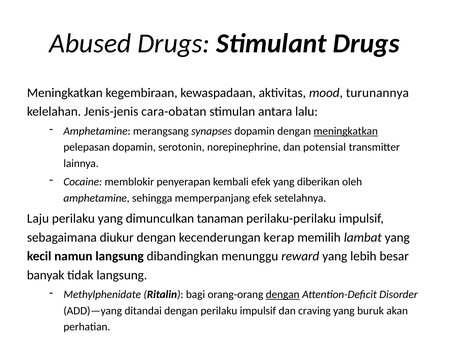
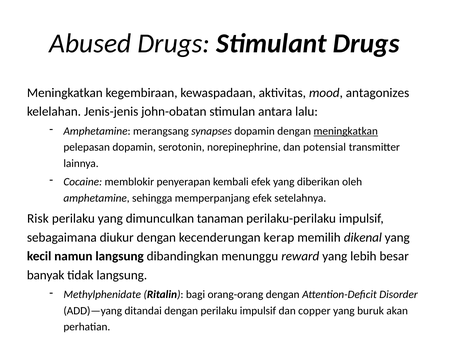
turunannya: turunannya -> antagonizes
cara-obatan: cara-obatan -> john-obatan
Laju: Laju -> Risk
lambat: lambat -> dikenal
dengan at (283, 294) underline: present -> none
craving: craving -> copper
